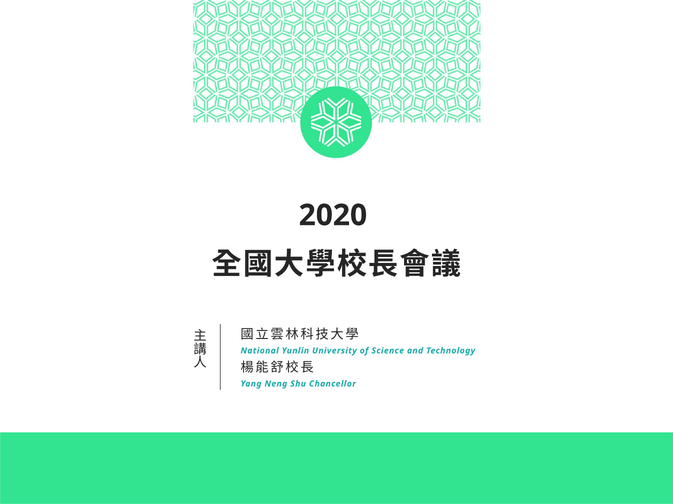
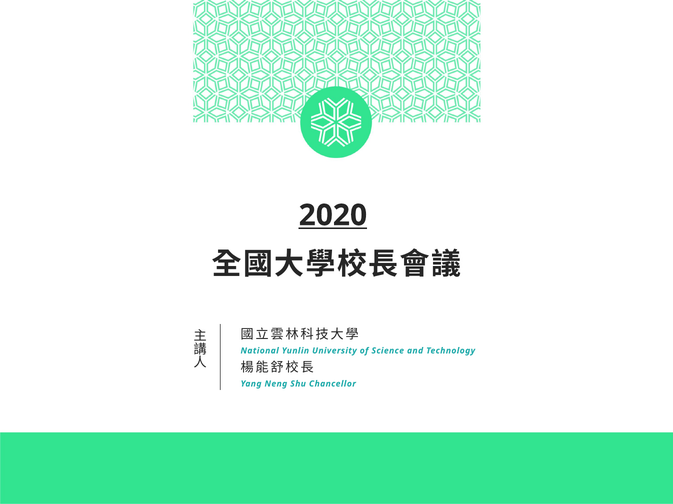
2020 underline: none -> present
